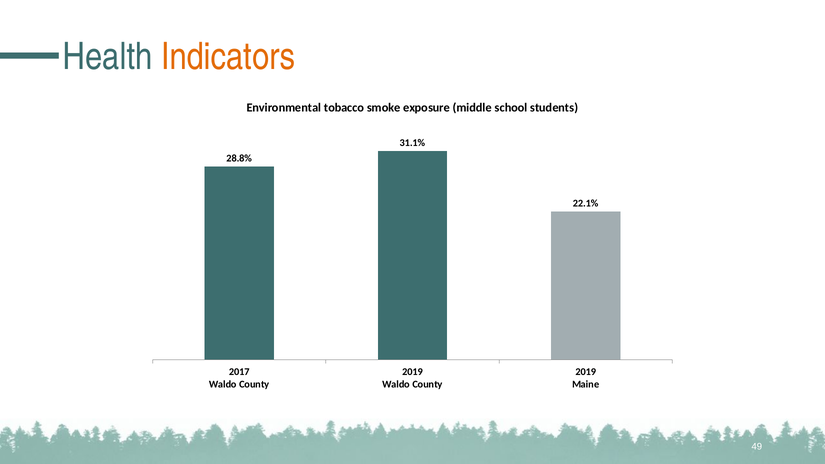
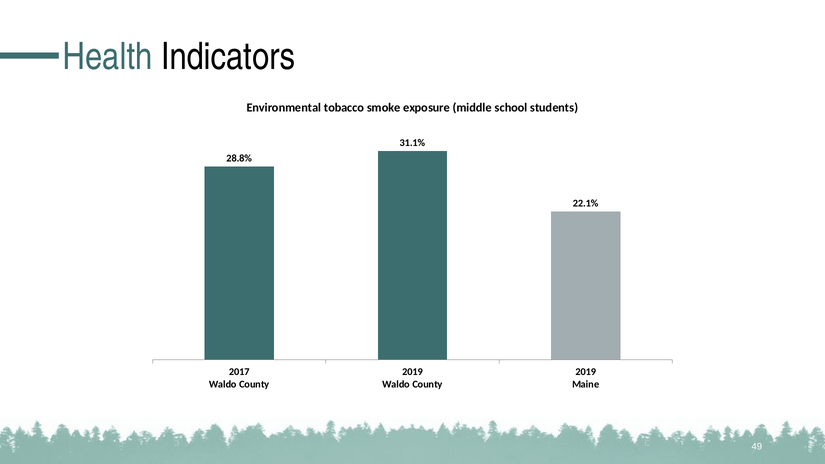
Indicators colour: orange -> black
